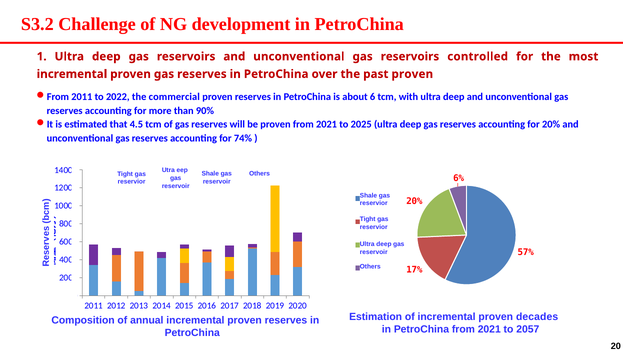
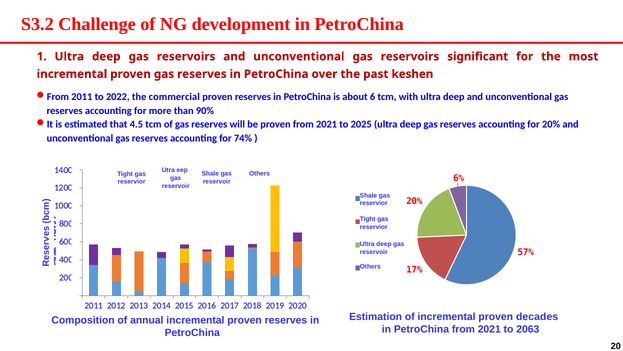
controlled: controlled -> significant
past proven: proven -> keshen
2057: 2057 -> 2063
